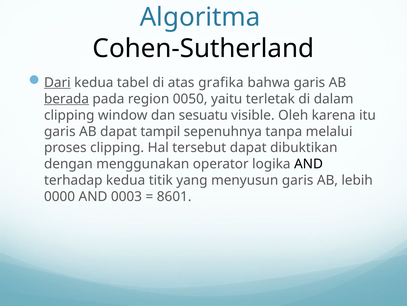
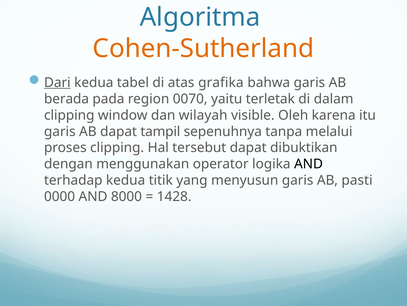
Cohen-Sutherland colour: black -> orange
berada underline: present -> none
0050: 0050 -> 0070
sesuatu: sesuatu -> wilayah
lebih: lebih -> pasti
0003: 0003 -> 8000
8601: 8601 -> 1428
